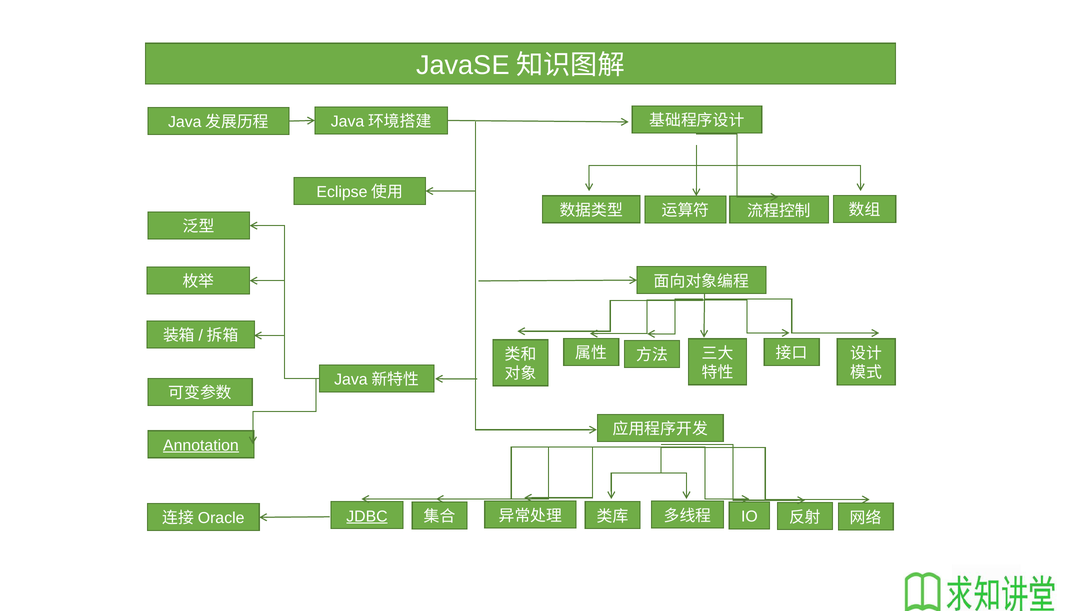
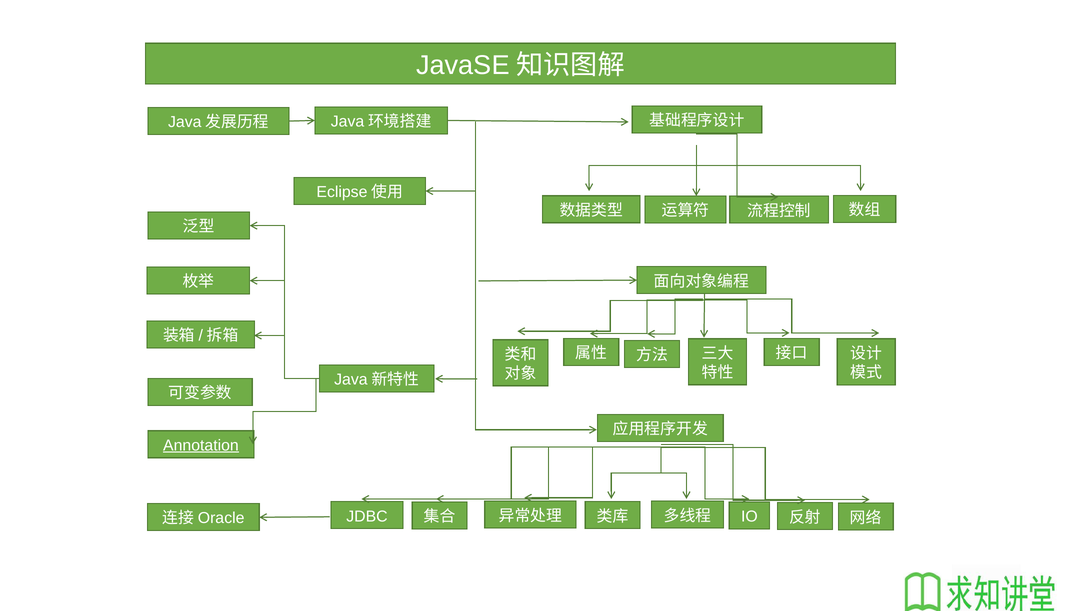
JDBC underline: present -> none
